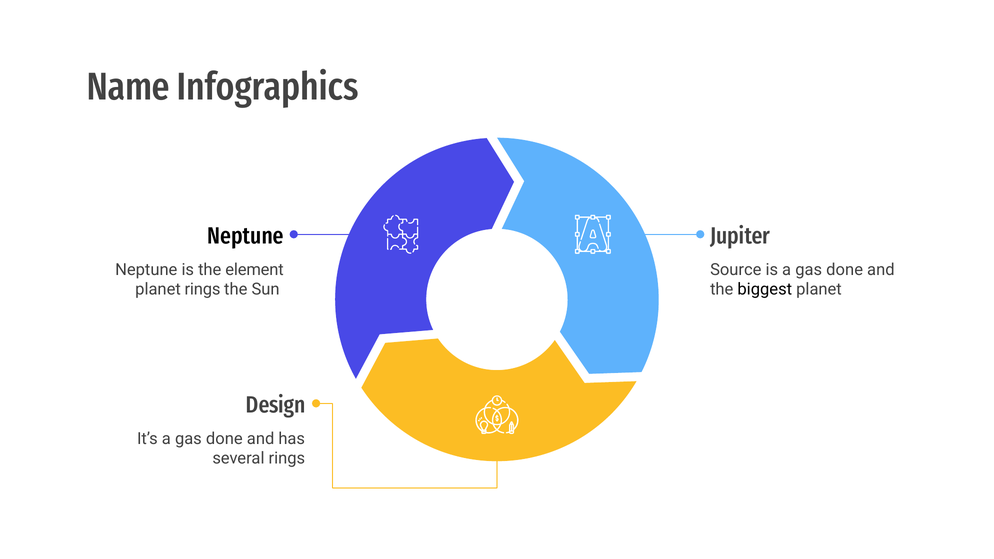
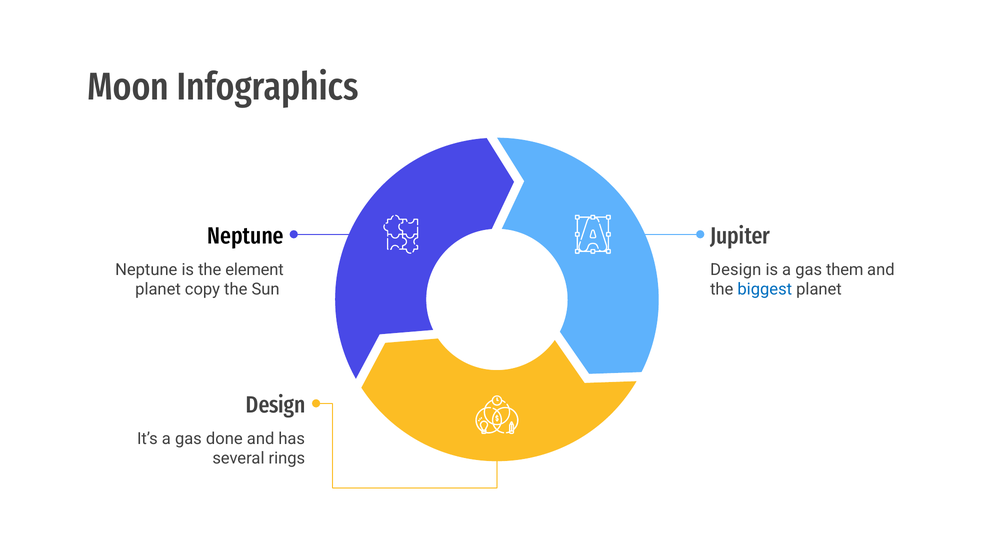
Name: Name -> Moon
Source at (736, 270): Source -> Design
is a gas done: done -> them
planet rings: rings -> copy
biggest colour: black -> blue
